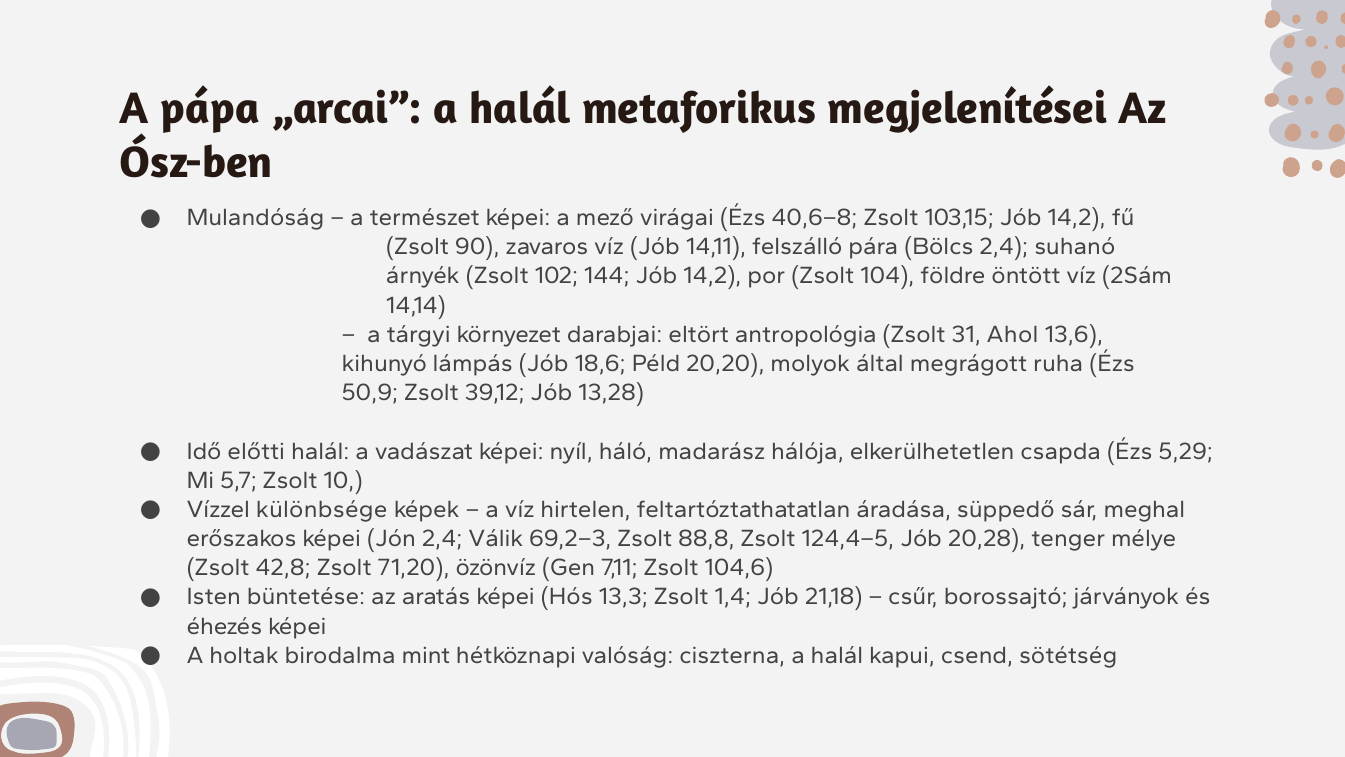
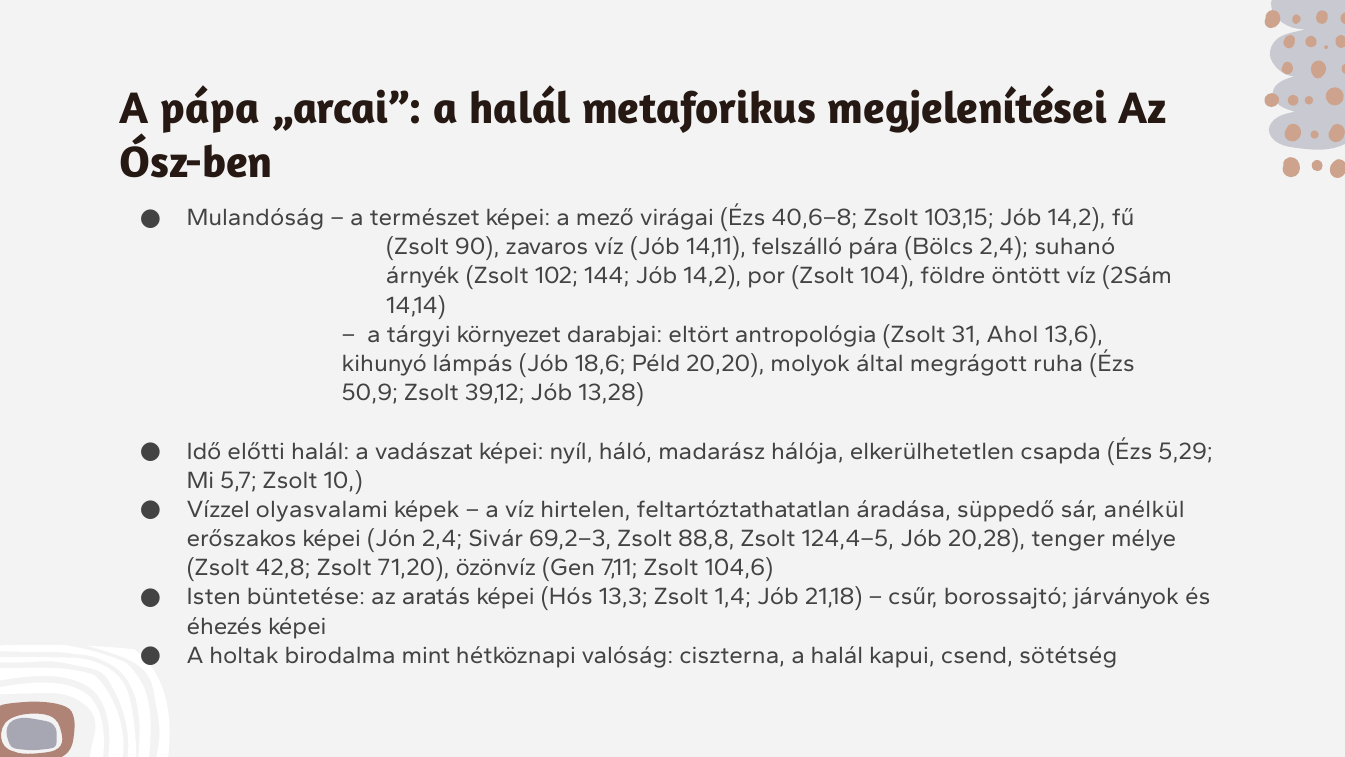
különbsége: különbsége -> olyasvalami
meghal: meghal -> anélkül
Válik: Válik -> Sivár
